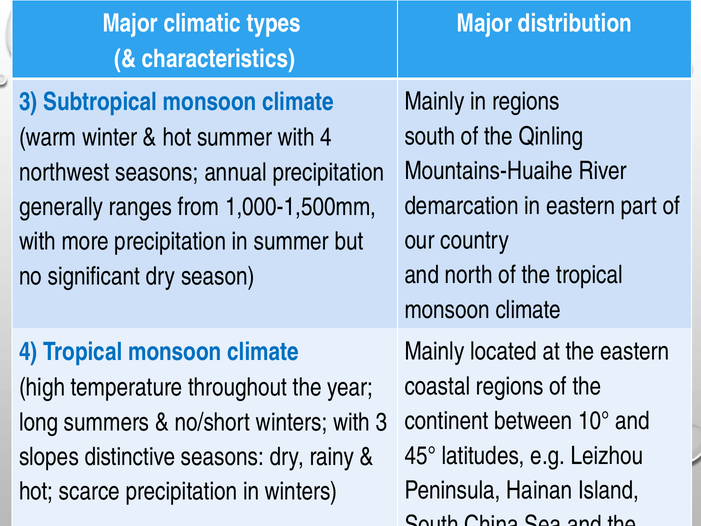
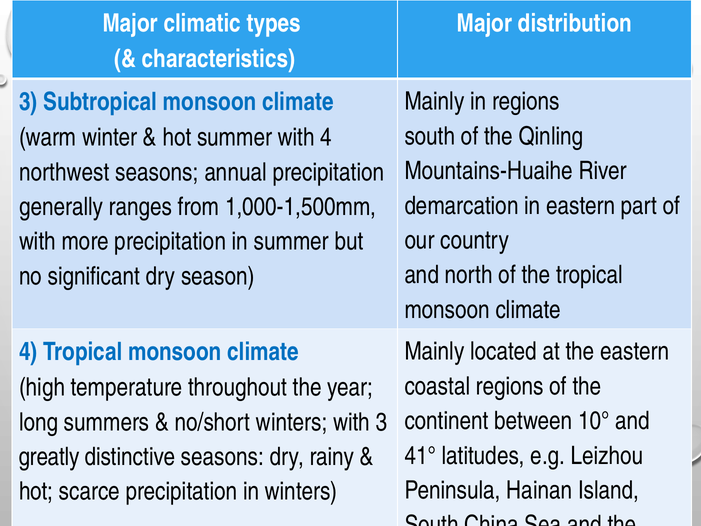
45°: 45° -> 41°
slopes: slopes -> greatly
